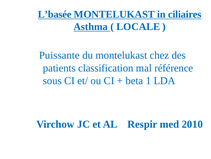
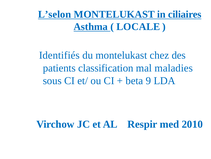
L’basée: L’basée -> L’selon
Puissante: Puissante -> Identifiés
référence: référence -> maladies
1: 1 -> 9
